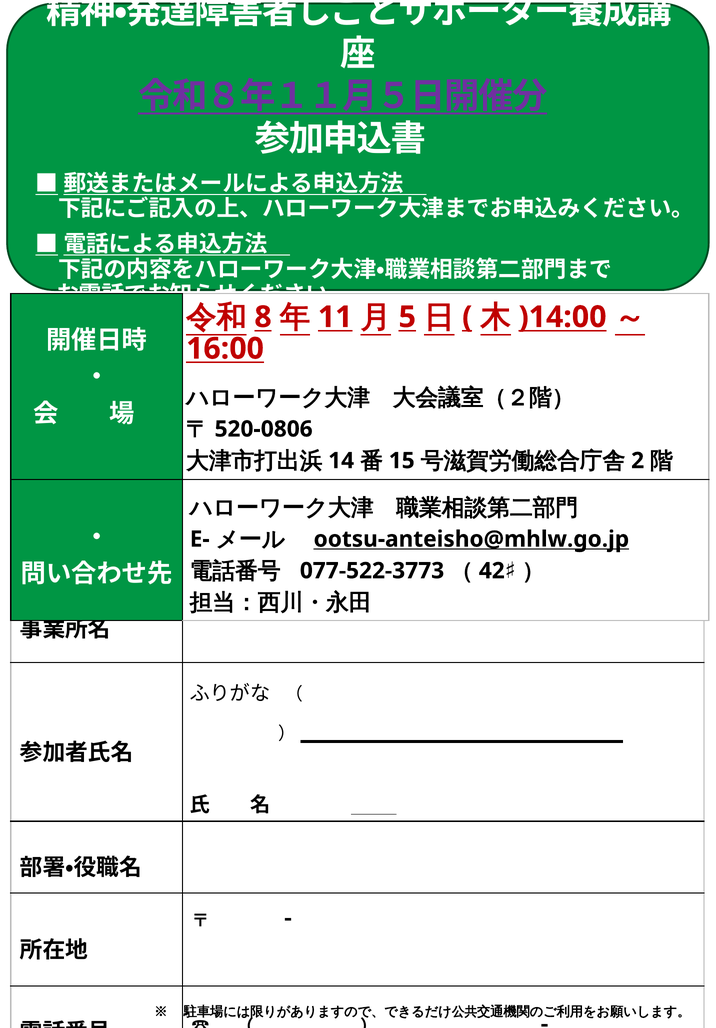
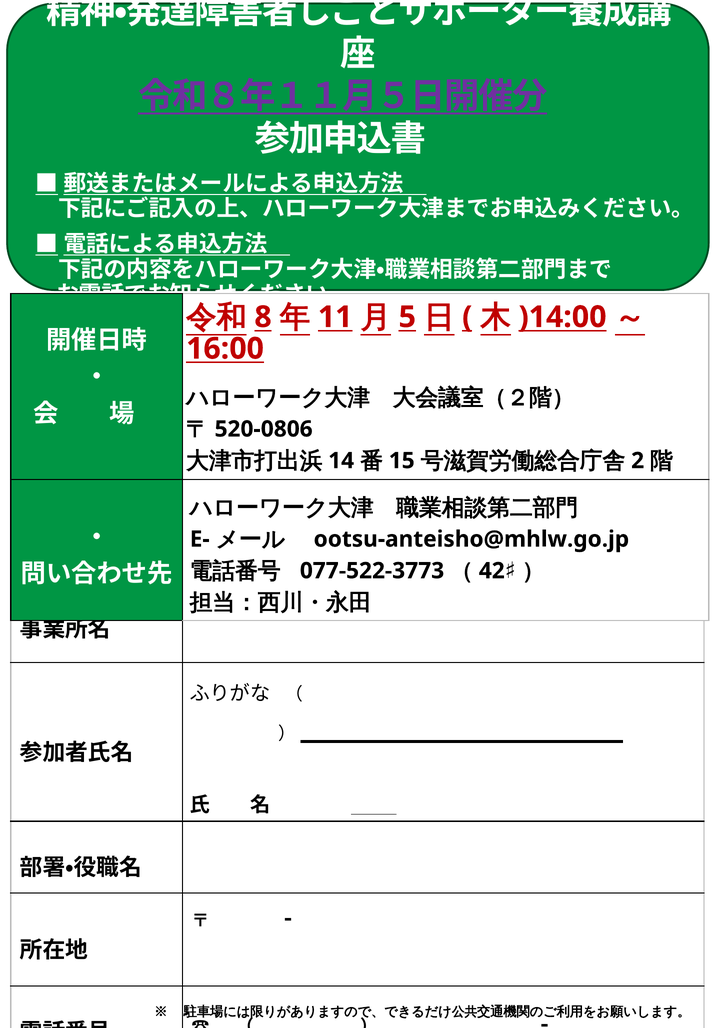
ootsu-anteisho@mhlw.go.jp underline: present -> none
